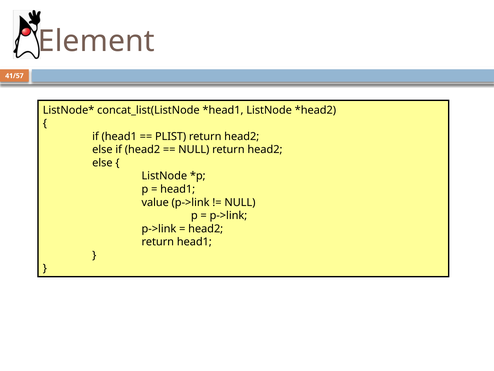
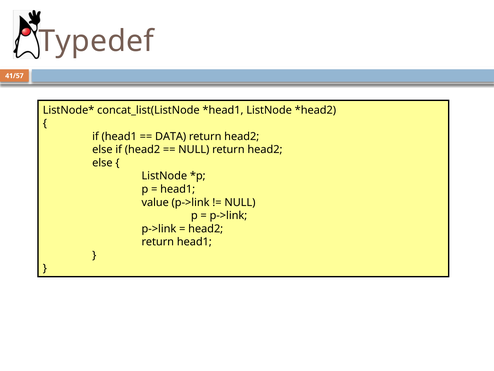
Element: Element -> Typedef
PLIST: PLIST -> DATA
